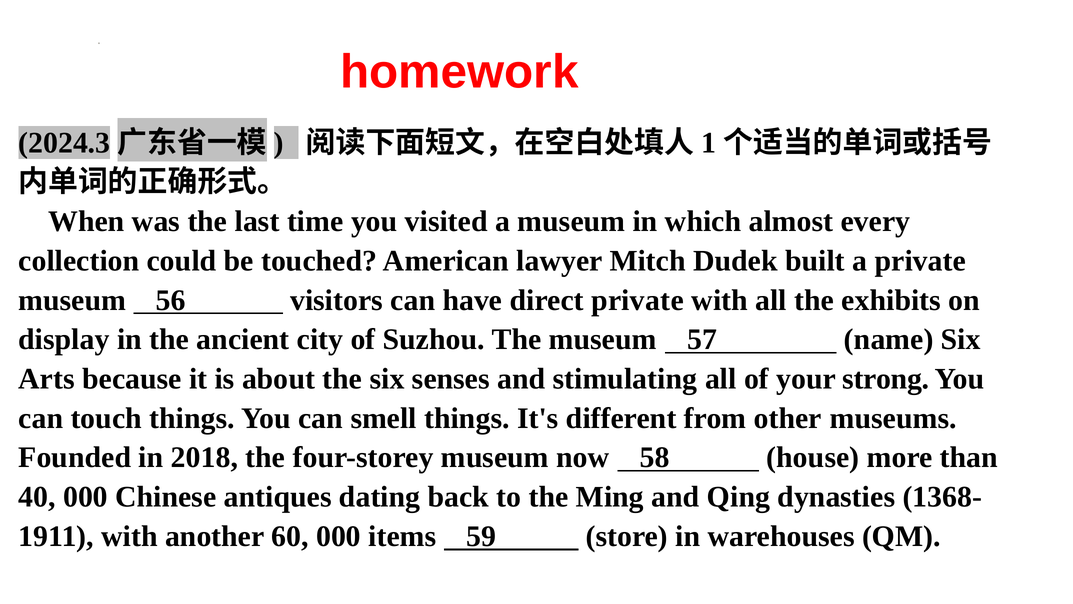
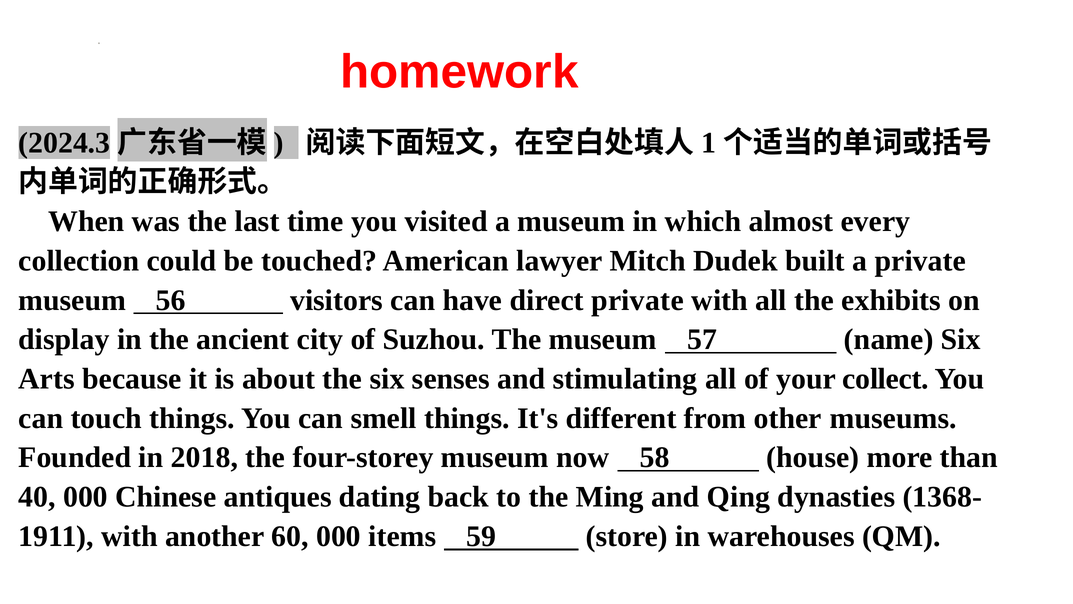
strong: strong -> collect
